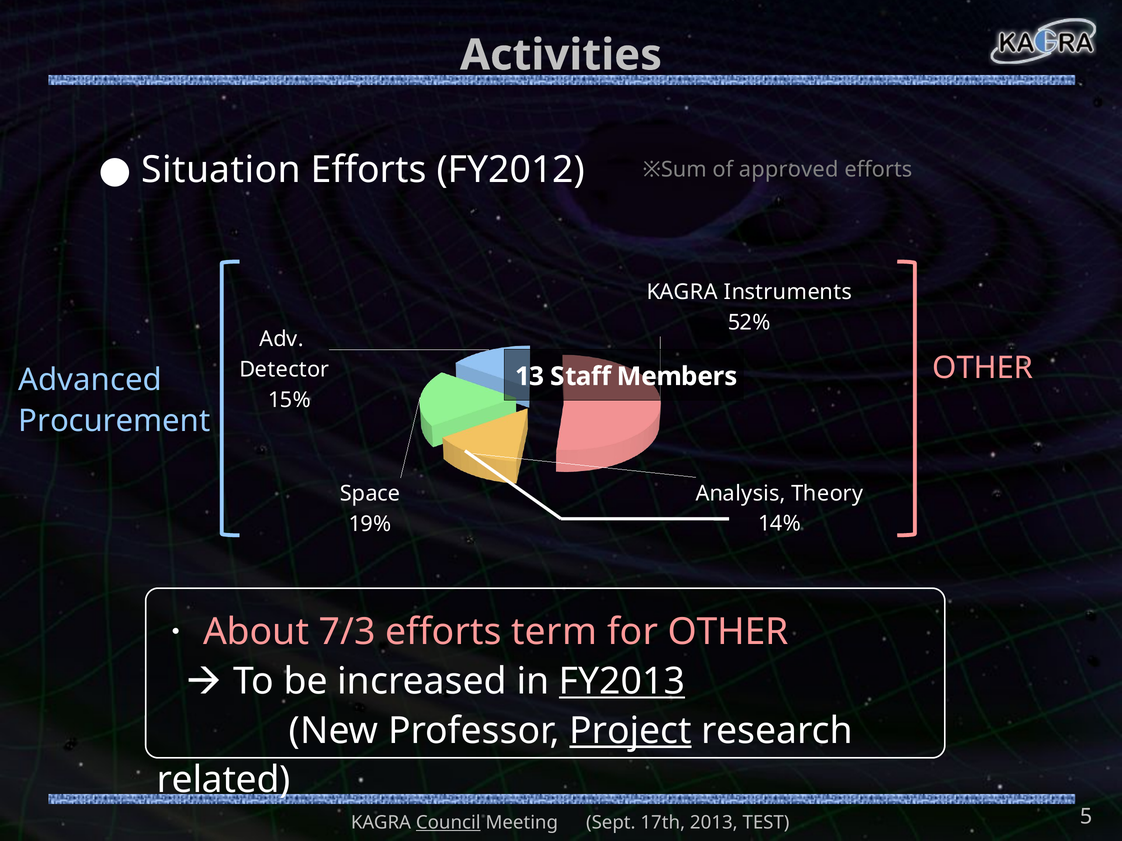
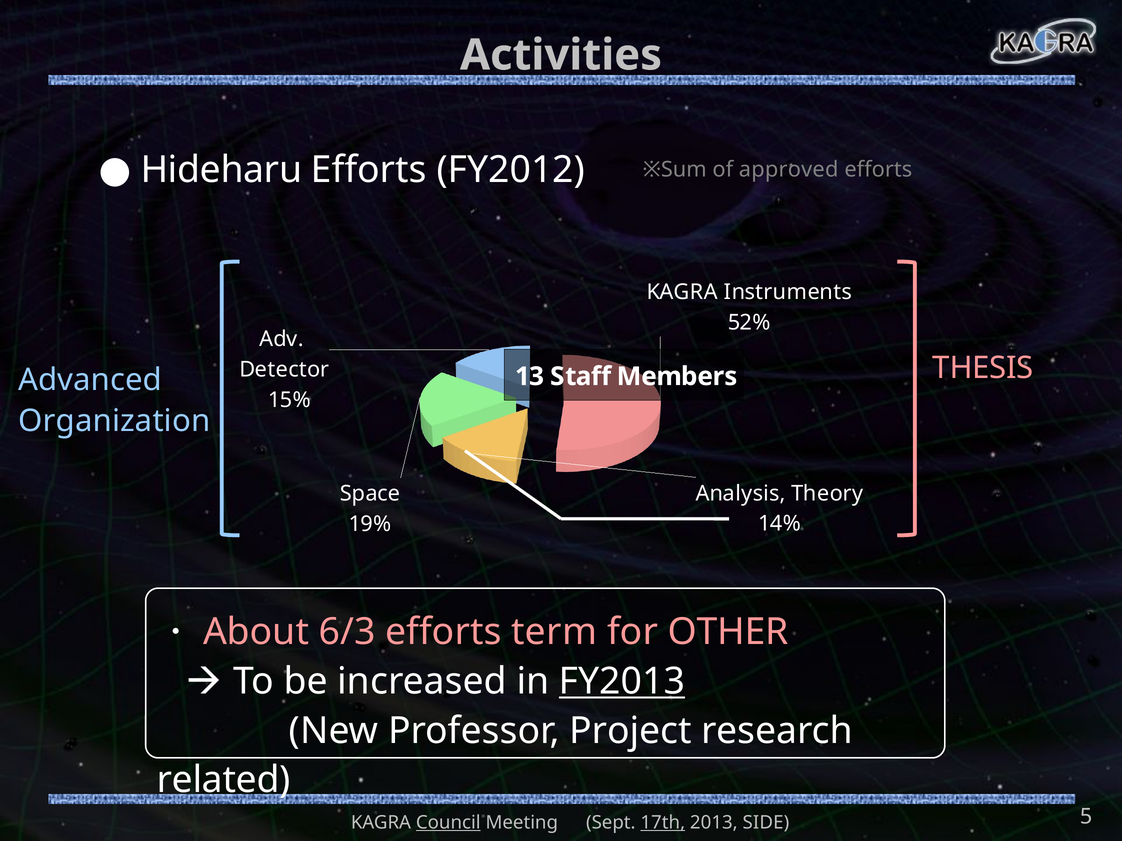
Situation: Situation -> Hideharu
OTHER at (983, 368): OTHER -> THESIS
Procurement: Procurement -> Organization
7/3: 7/3 -> 6/3
Project underline: present -> none
17th underline: none -> present
TEST: TEST -> SIDE
